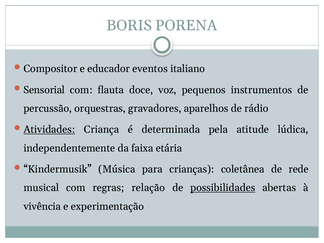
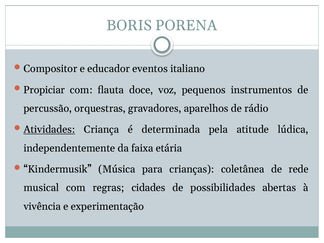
Sensorial: Sensorial -> Propiciar
relação: relação -> cidades
possibilidades underline: present -> none
